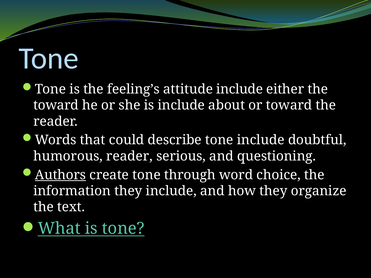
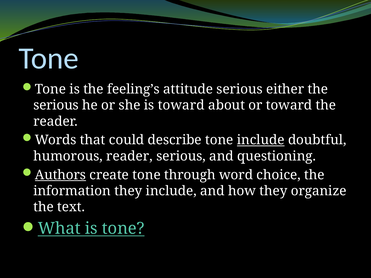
attitude include: include -> serious
toward at (56, 105): toward -> serious
is include: include -> toward
include at (261, 140) underline: none -> present
